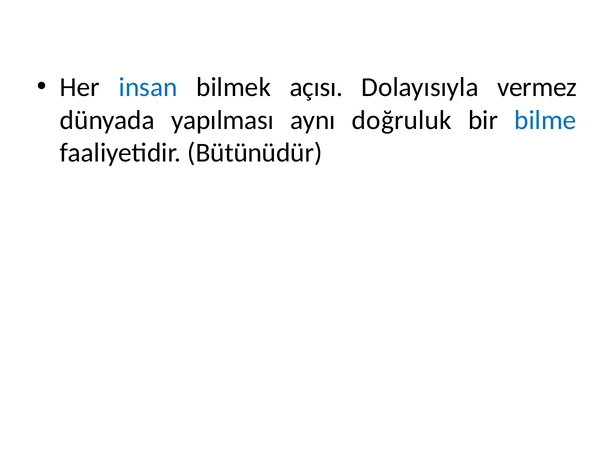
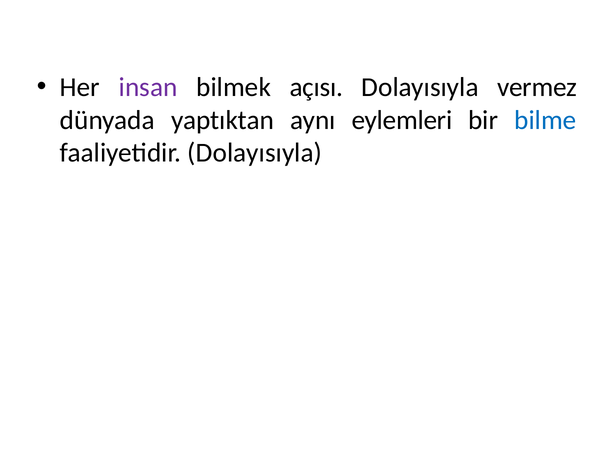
insan colour: blue -> purple
yapılması: yapılması -> yaptıktan
doğruluk: doğruluk -> eylemleri
faaliyetidir Bütünüdür: Bütünüdür -> Dolayısıyla
